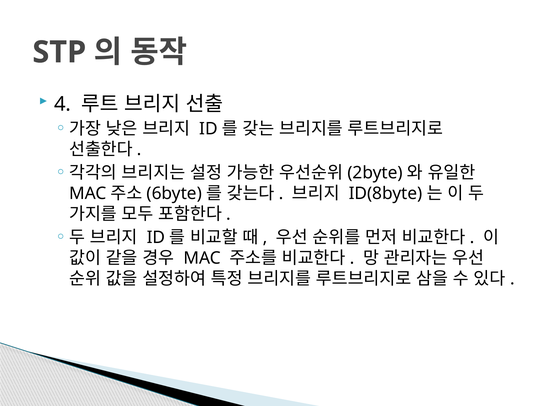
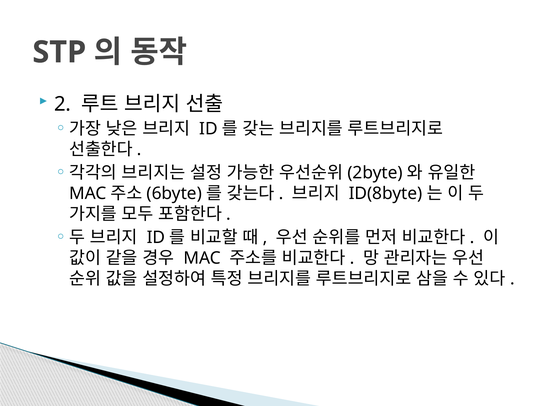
4: 4 -> 2
